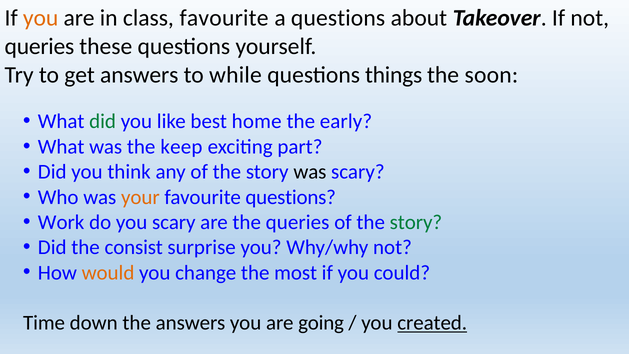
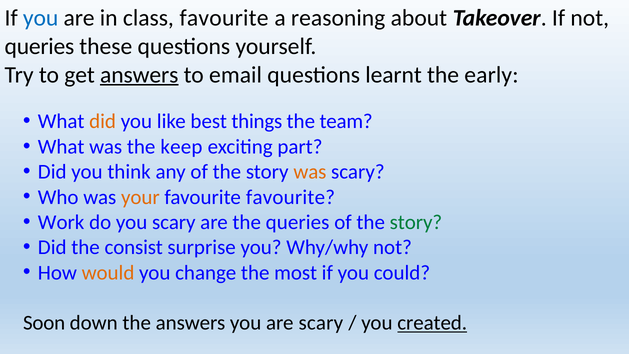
you at (41, 18) colour: orange -> blue
a questions: questions -> reasoning
answers at (139, 75) underline: none -> present
while: while -> email
things: things -> learnt
soon: soon -> early
did at (103, 121) colour: green -> orange
home: home -> things
early: early -> team
was at (310, 172) colour: black -> orange
favourite questions: questions -> favourite
Time: Time -> Soon
are going: going -> scary
